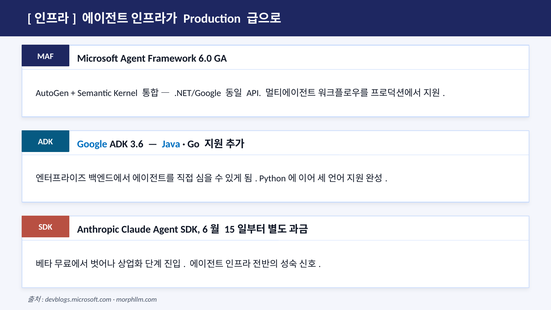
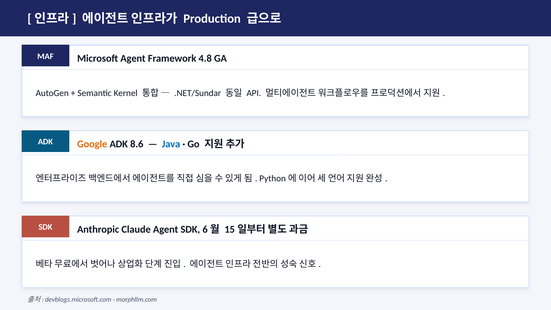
6.0: 6.0 -> 4.8
.NET/Google: .NET/Google -> .NET/Sundar
Google colour: blue -> orange
3.6: 3.6 -> 8.6
